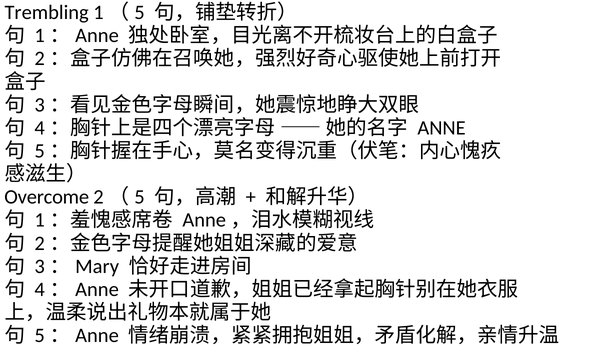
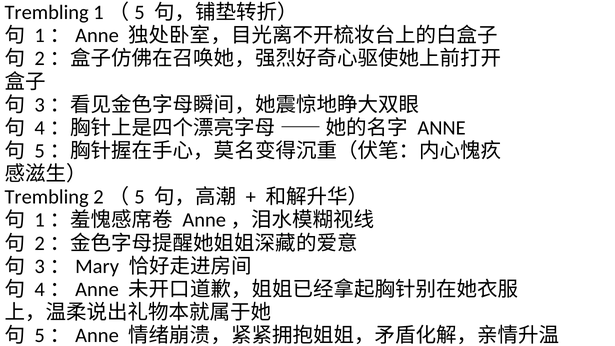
Overcome at (47, 197): Overcome -> Trembling
